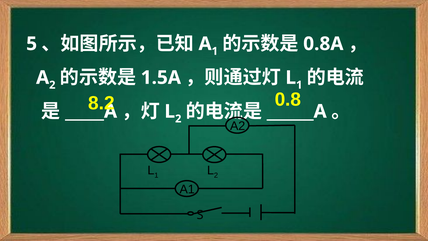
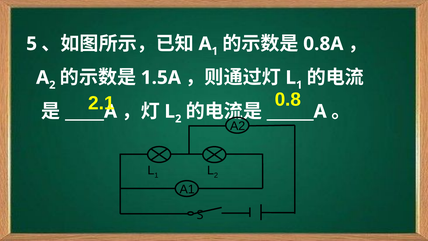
8.2: 8.2 -> 2.1
